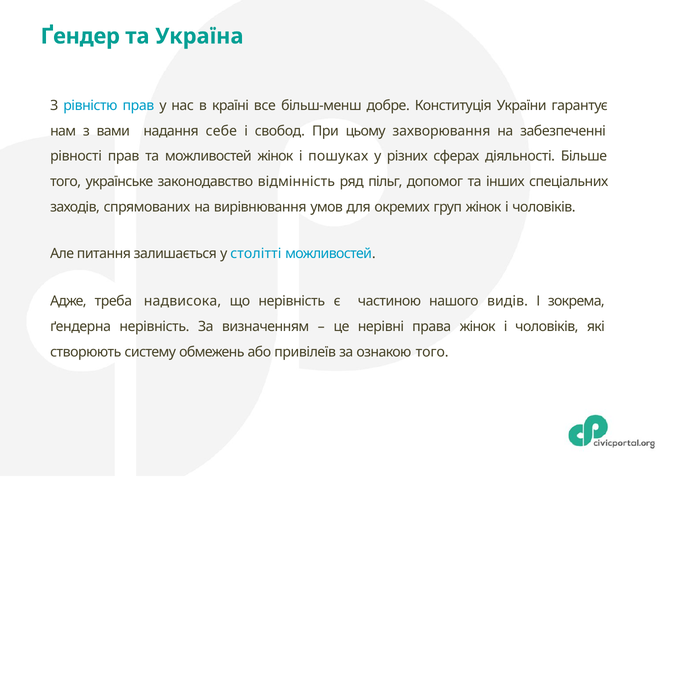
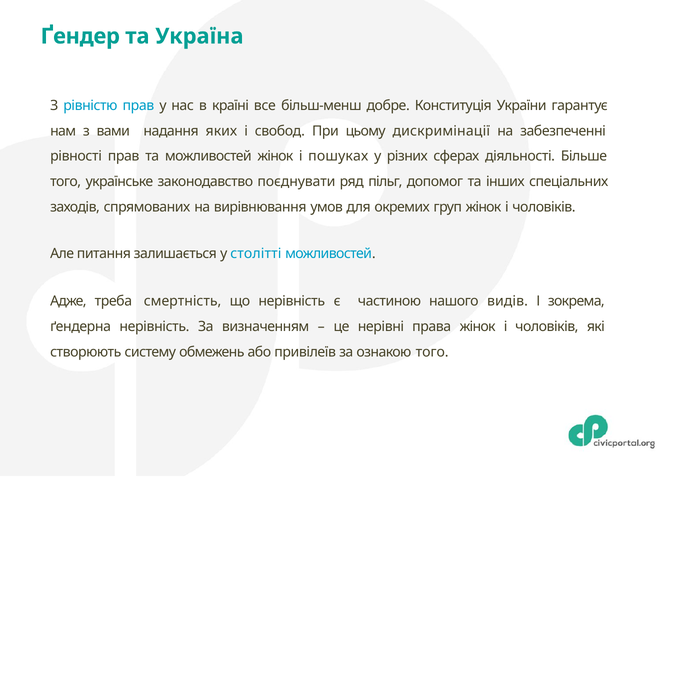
себе: себе -> яких
захворювання: захворювання -> дискримінації
відмінність: відмінність -> поєднувати
надвисока: надвисока -> смертність
